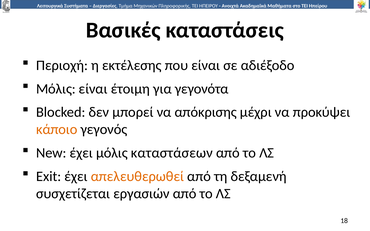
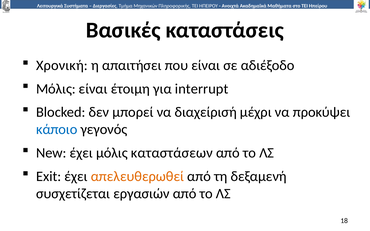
Περιοχή: Περιοχή -> Χρονική
εκτέλεσης: εκτέλεσης -> απαιτήσει
γεγονότα: γεγονότα -> interrupt
απόκρισης: απόκρισης -> διαχείρισή
κάποιο colour: orange -> blue
